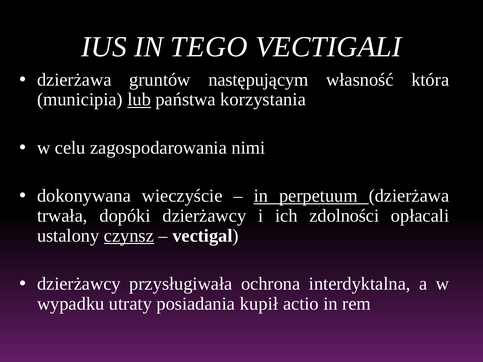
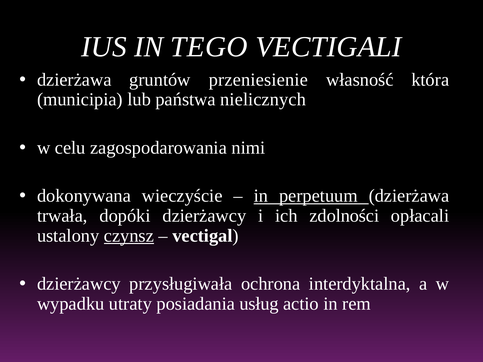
następującym: następującym -> przeniesienie
lub underline: present -> none
korzystania: korzystania -> nielicznych
kupił: kupił -> usług
